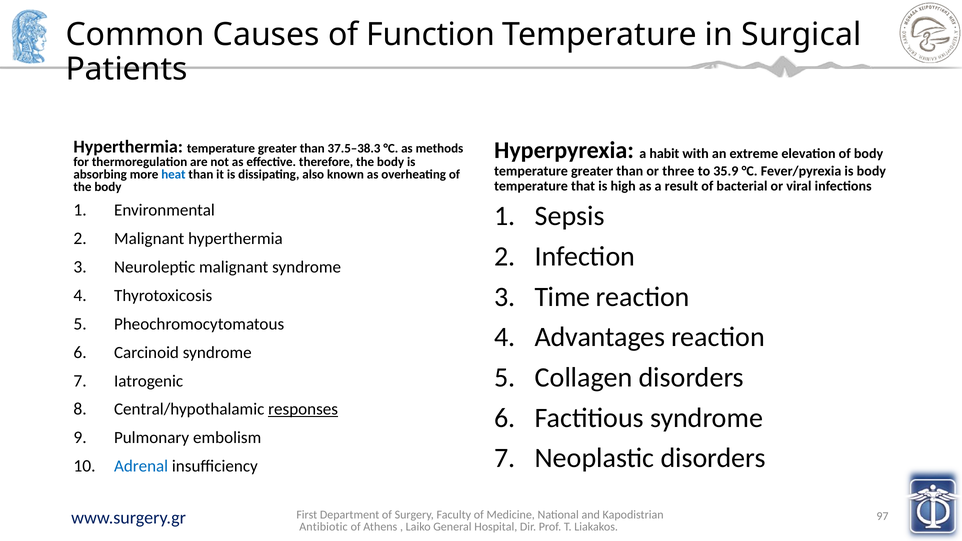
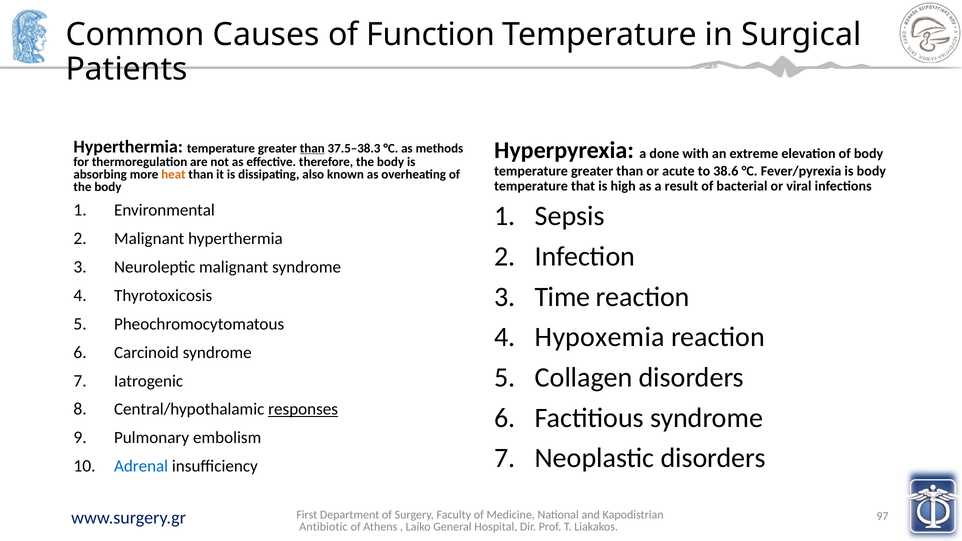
than at (312, 148) underline: none -> present
habit: habit -> done
three: three -> acute
35.9: 35.9 -> 38.6
heat colour: blue -> orange
Advantages: Advantages -> Hypoxemia
